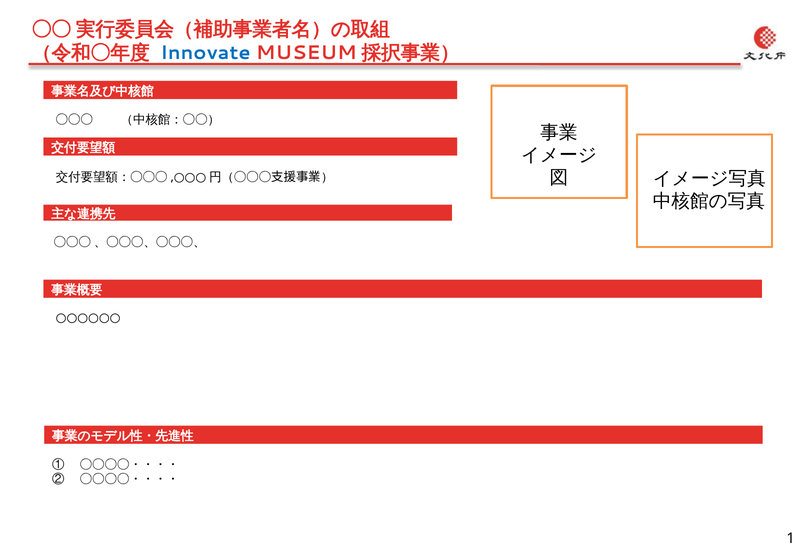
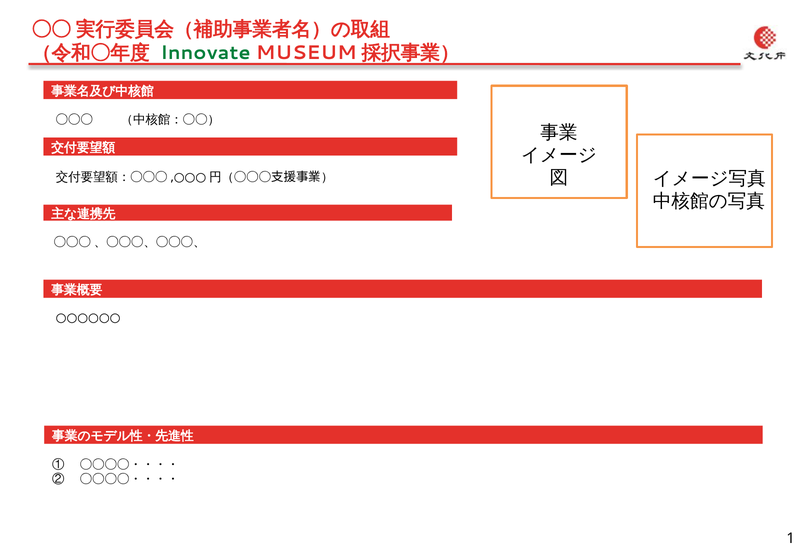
Innovate colour: blue -> green
